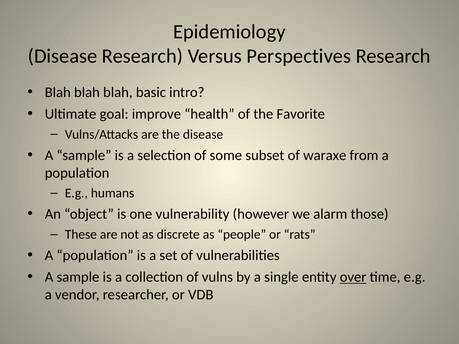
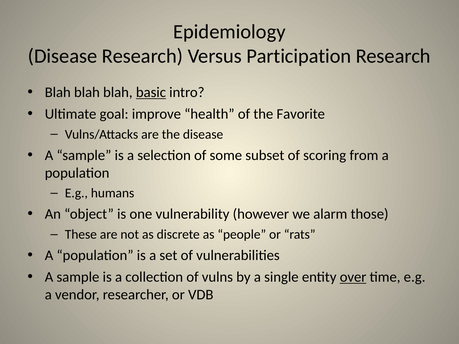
Perspectives: Perspectives -> Participation
basic underline: none -> present
waraxe: waraxe -> scoring
